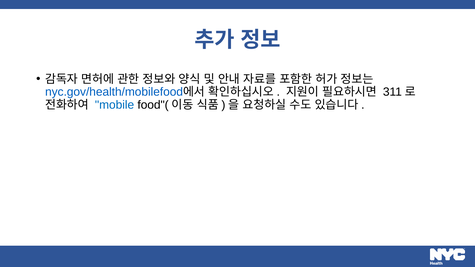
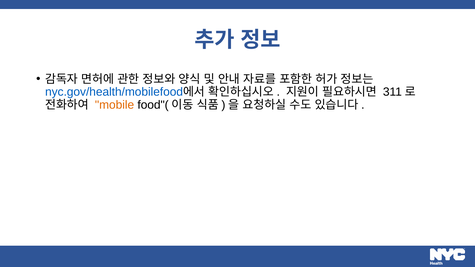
mobile colour: blue -> orange
